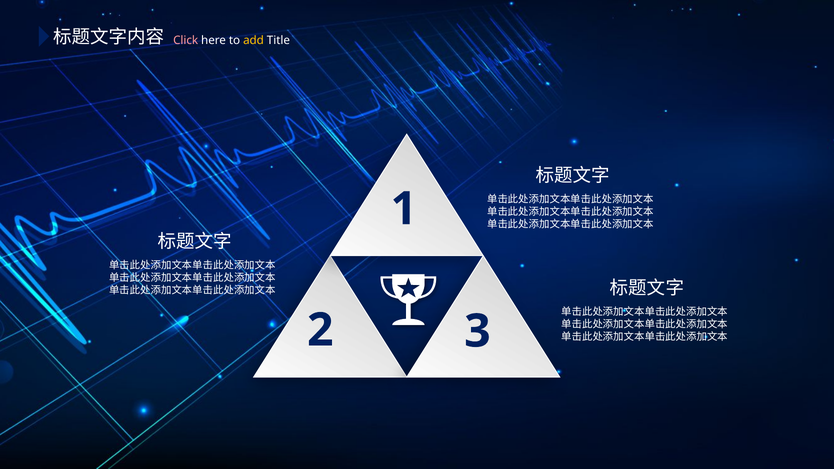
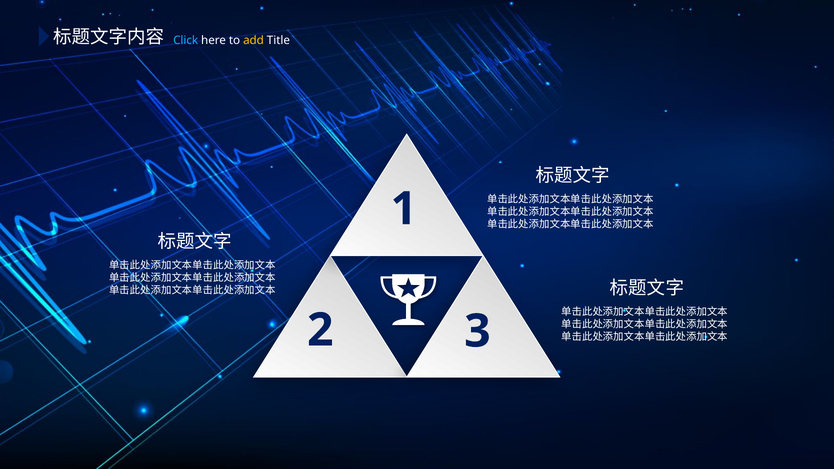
Click colour: pink -> light blue
